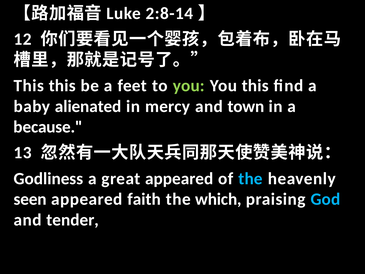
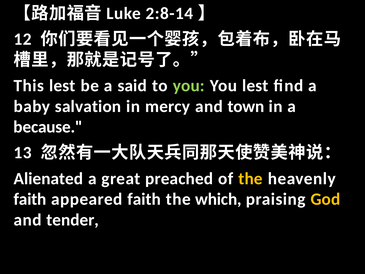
This this: this -> lest
feet: feet -> said
You this: this -> lest
alienated: alienated -> salvation
Godliness: Godliness -> Alienated
great appeared: appeared -> preached
the at (251, 178) colour: light blue -> yellow
seen at (30, 199): seen -> faith
God colour: light blue -> yellow
